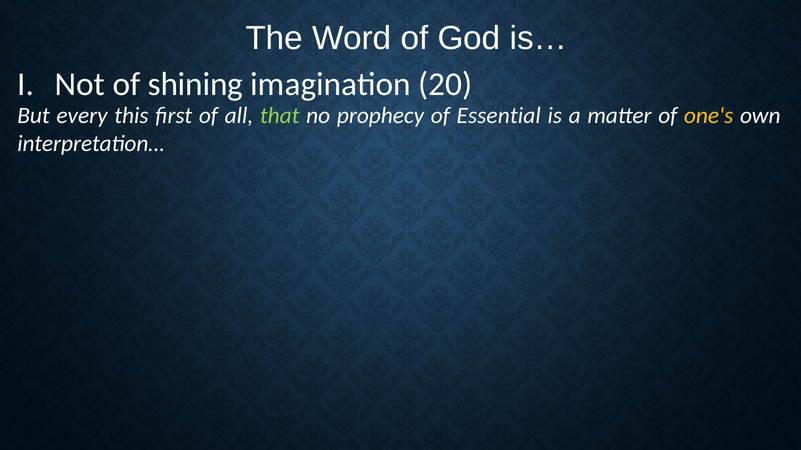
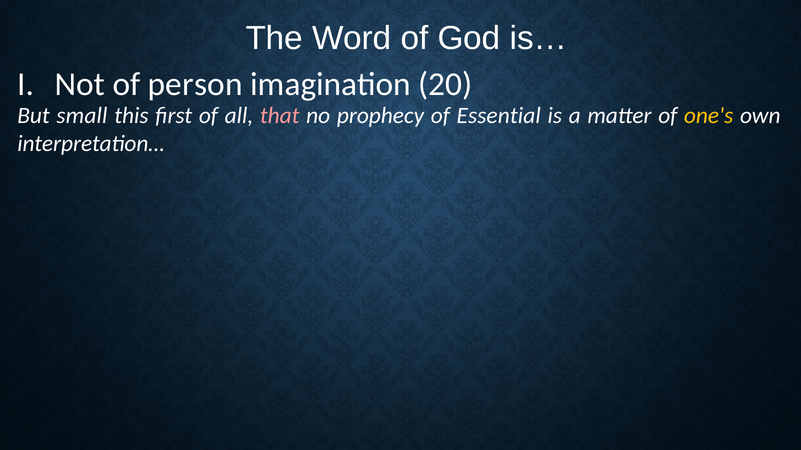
shining: shining -> person
every: every -> small
that colour: light green -> pink
